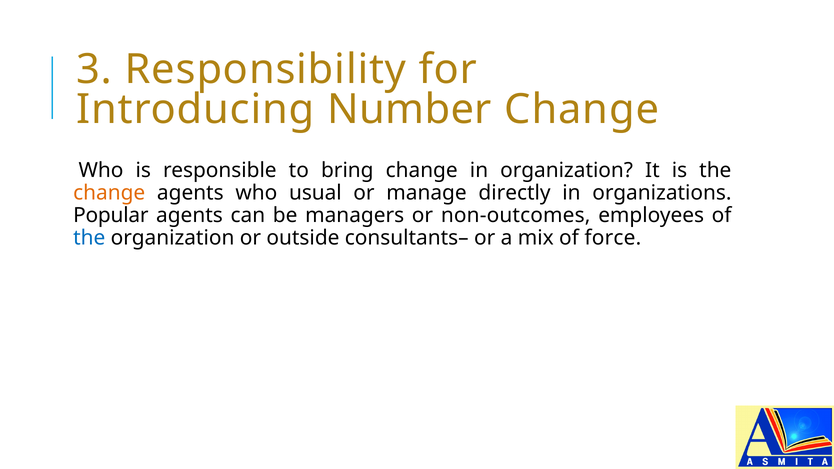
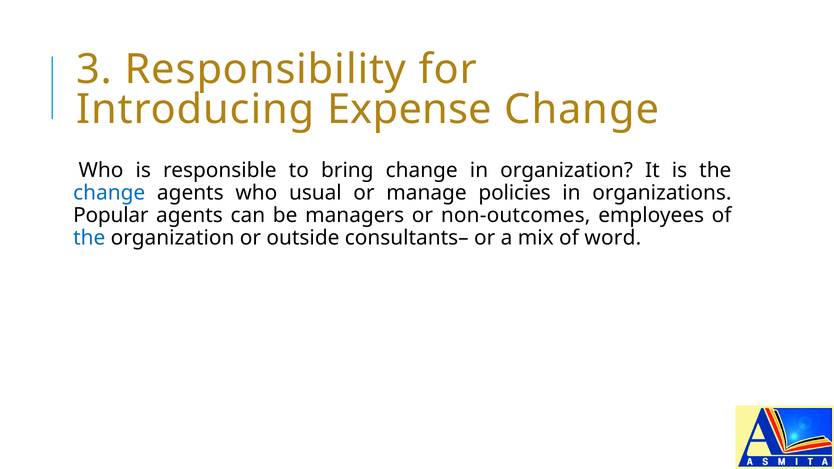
Number: Number -> Expense
change at (109, 193) colour: orange -> blue
directly: directly -> policies
force: force -> word
